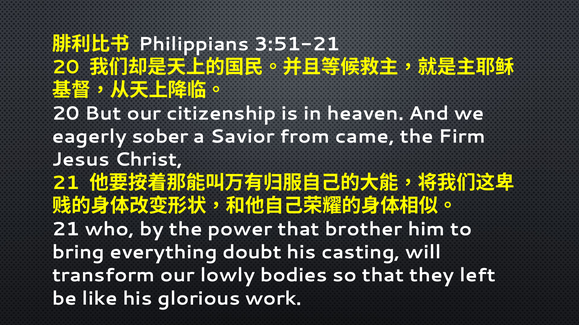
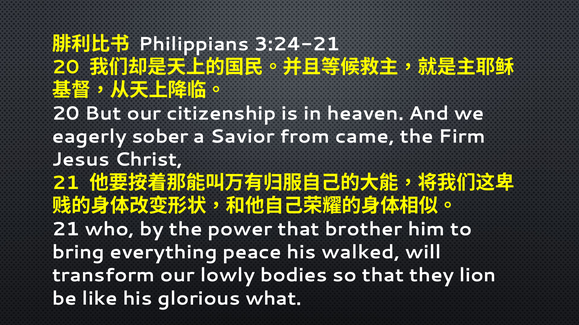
3:51-21: 3:51-21 -> 3:24-21
doubt: doubt -> peace
casting: casting -> walked
left: left -> lion
work: work -> what
